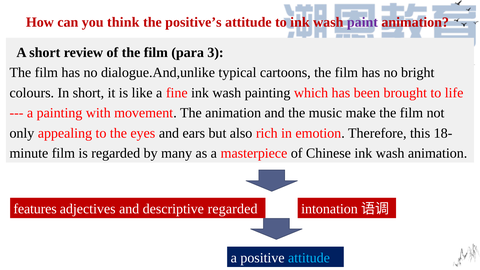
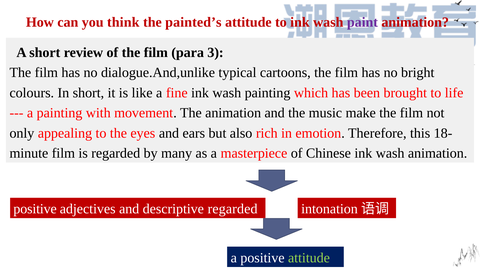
positive’s: positive’s -> painted’s
features at (35, 209): features -> positive
attitude at (309, 258) colour: light blue -> light green
